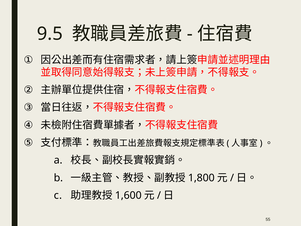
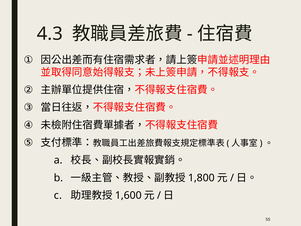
9.5: 9.5 -> 4.3
